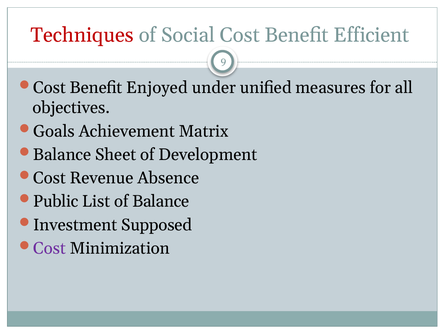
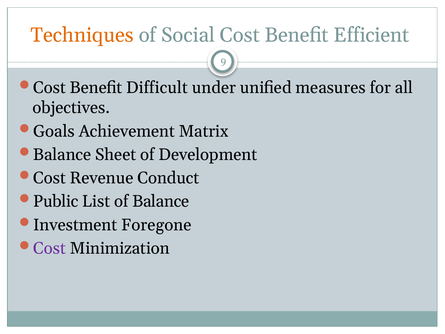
Techniques colour: red -> orange
Enjoyed: Enjoyed -> Difficult
Absence: Absence -> Conduct
Supposed: Supposed -> Foregone
